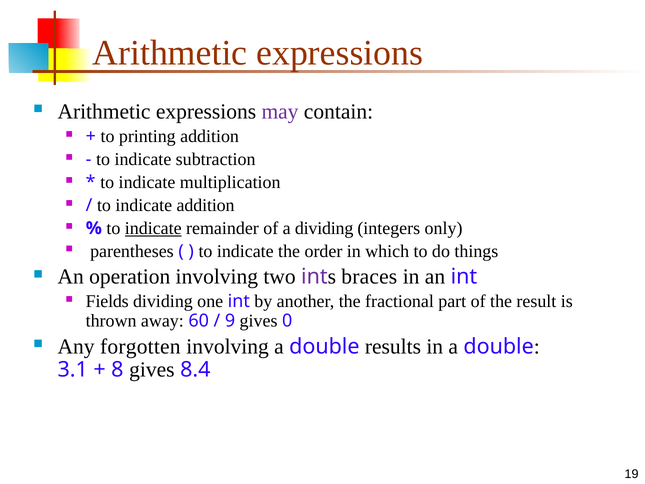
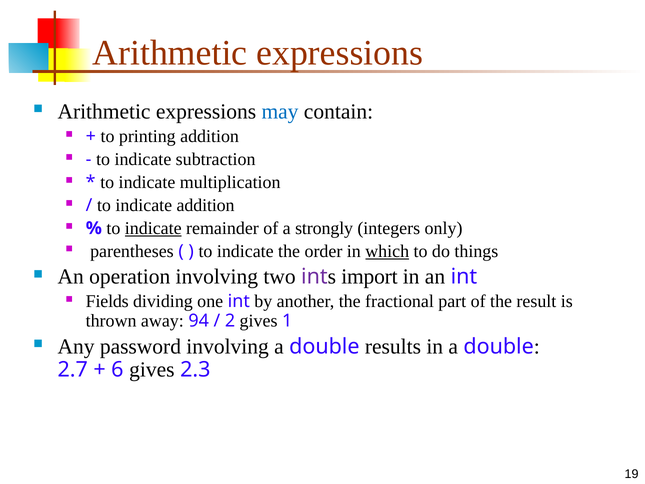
may colour: purple -> blue
a dividing: dividing -> strongly
which underline: none -> present
braces: braces -> import
60: 60 -> 94
9: 9 -> 2
0: 0 -> 1
forgotten: forgotten -> password
3.1: 3.1 -> 2.7
8: 8 -> 6
8.4: 8.4 -> 2.3
